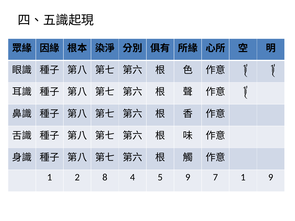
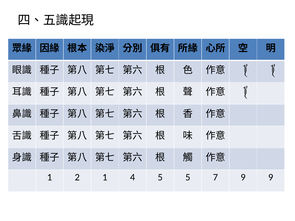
2 8: 8 -> 1
5 9: 9 -> 5
7 1: 1 -> 9
